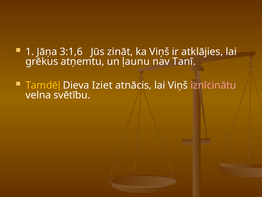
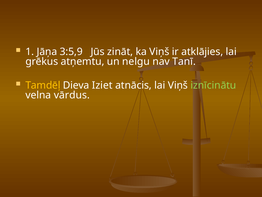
3:1,6: 3:1,6 -> 3:5,9
ļaunu: ļaunu -> nelgu
iznīcinātu colour: pink -> light green
svētību: svētību -> vārdus
